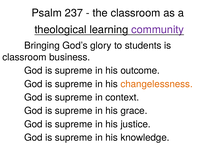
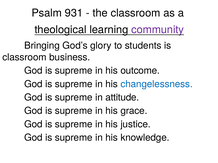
237: 237 -> 931
changelessness colour: orange -> blue
context: context -> attitude
